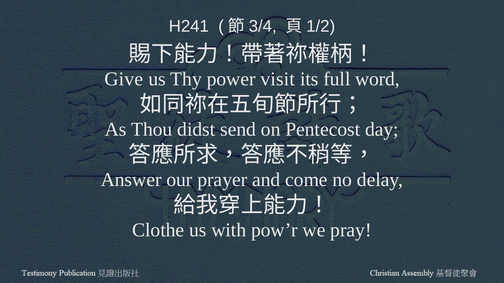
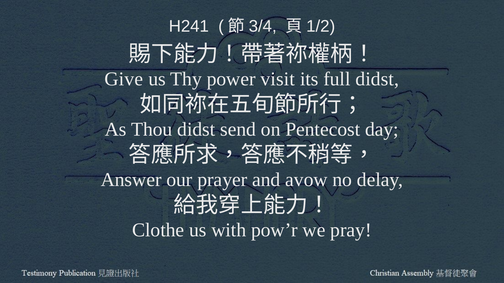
full word: word -> didst
come: come -> avow
